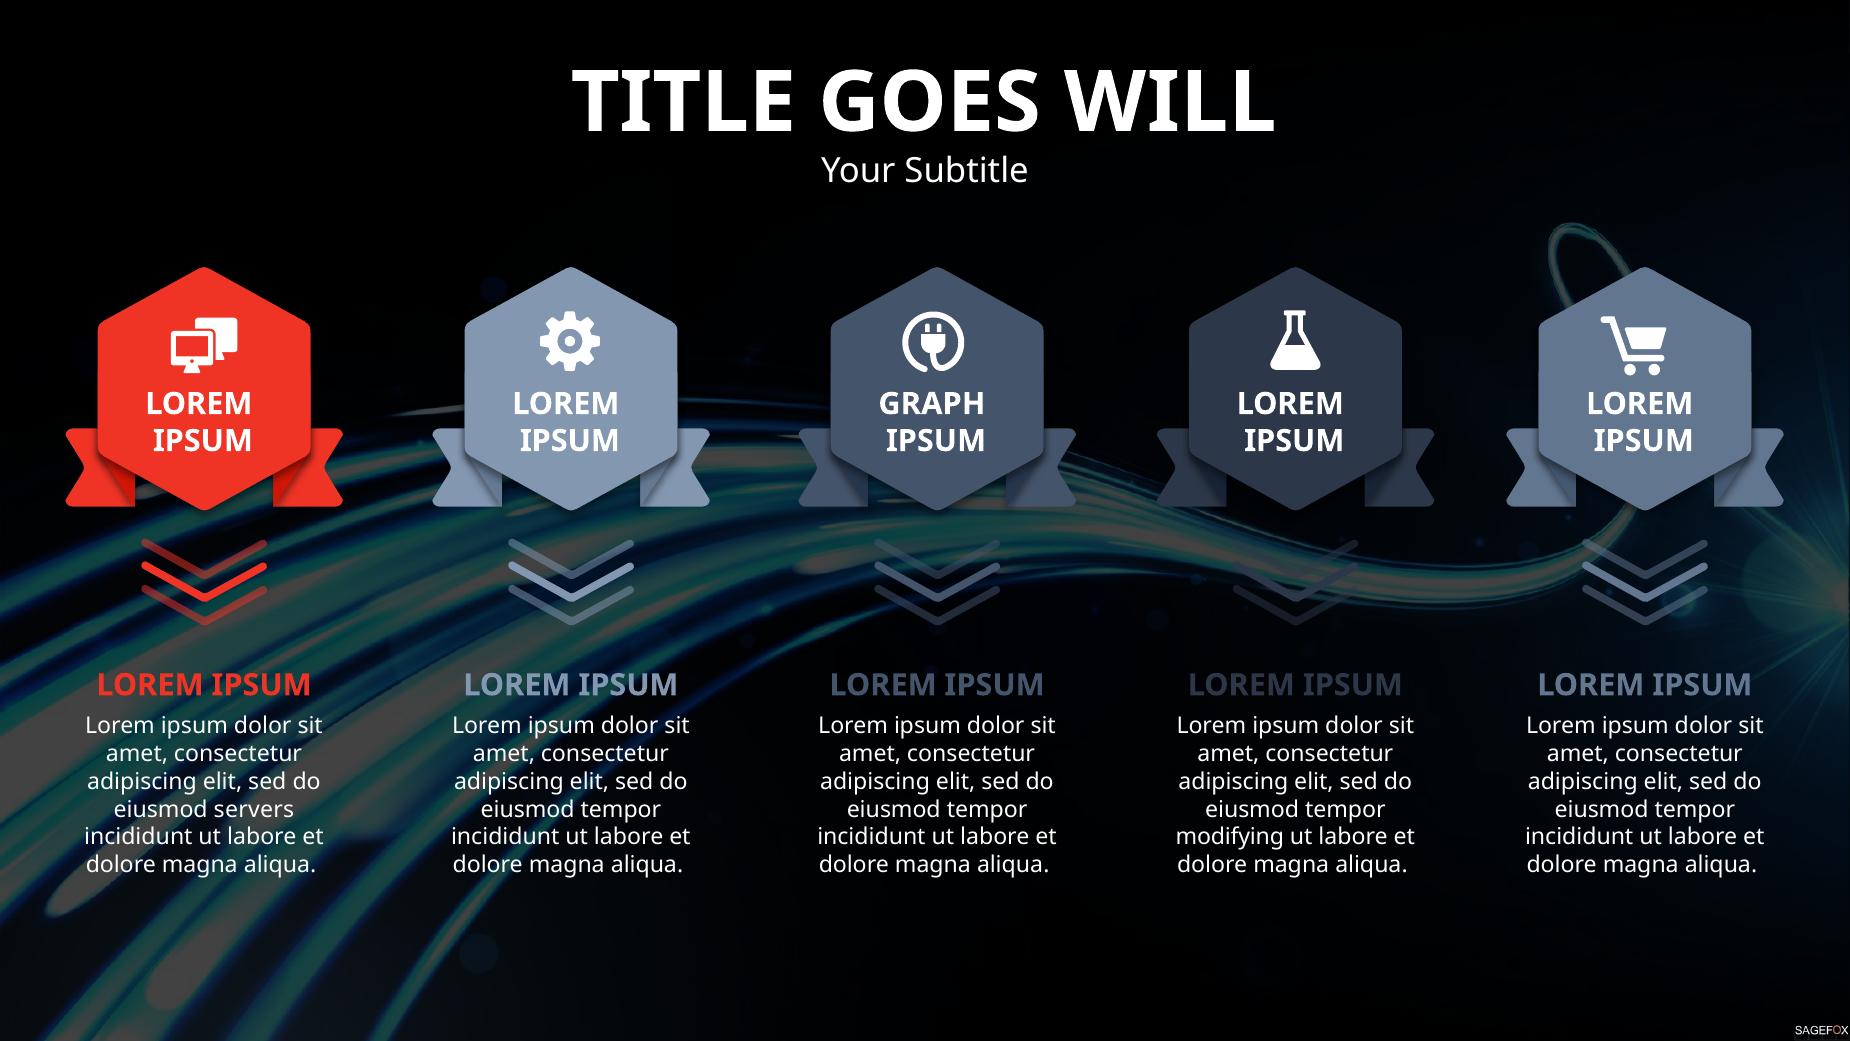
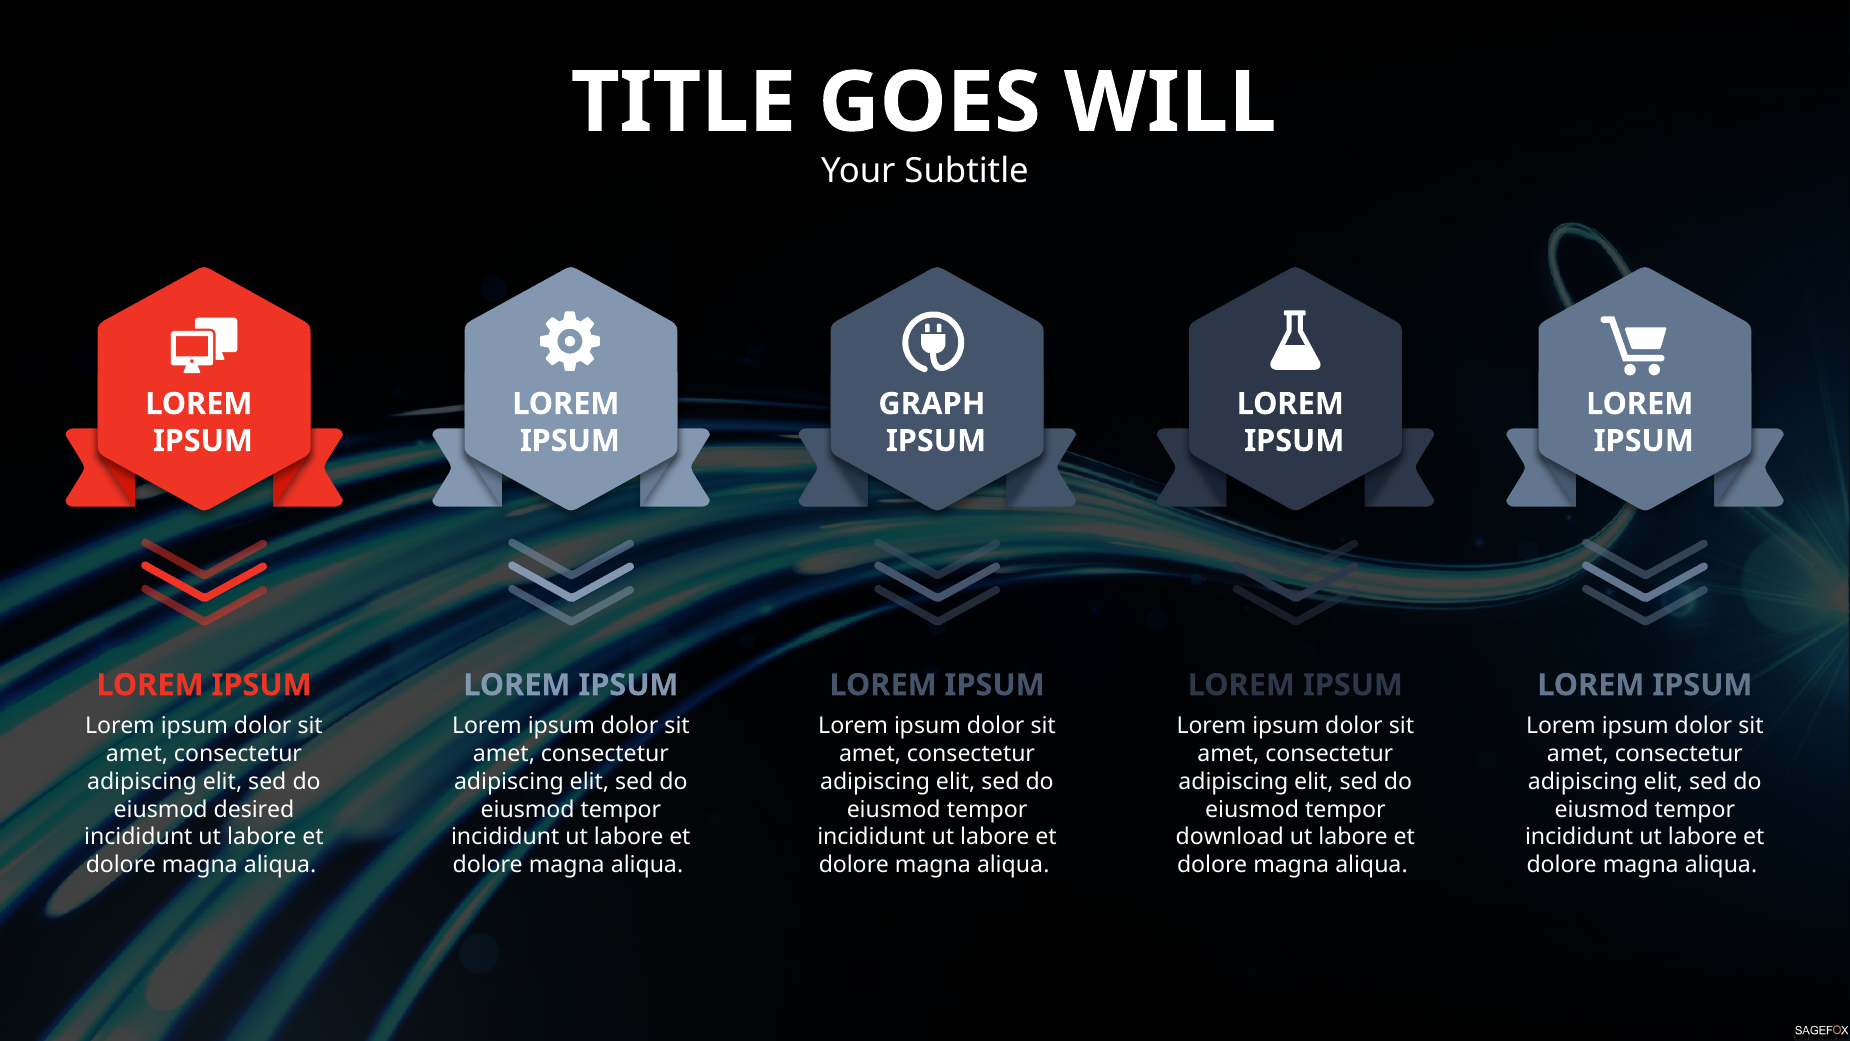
servers: servers -> desired
modifying: modifying -> download
